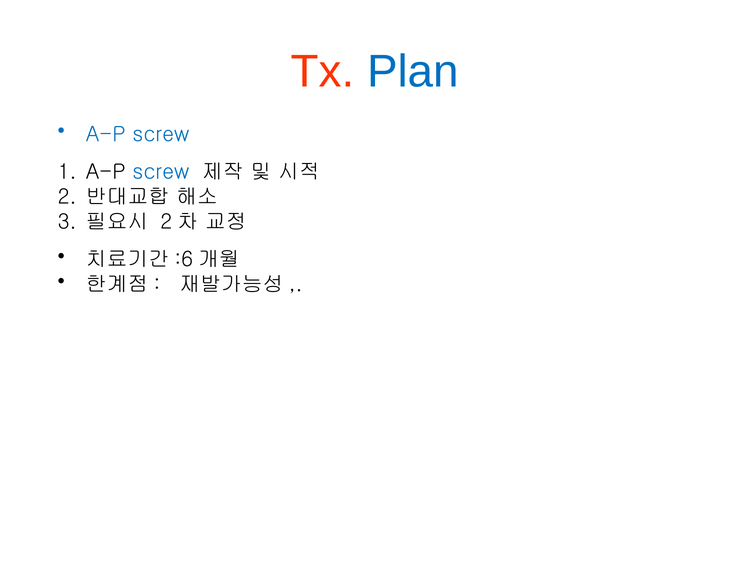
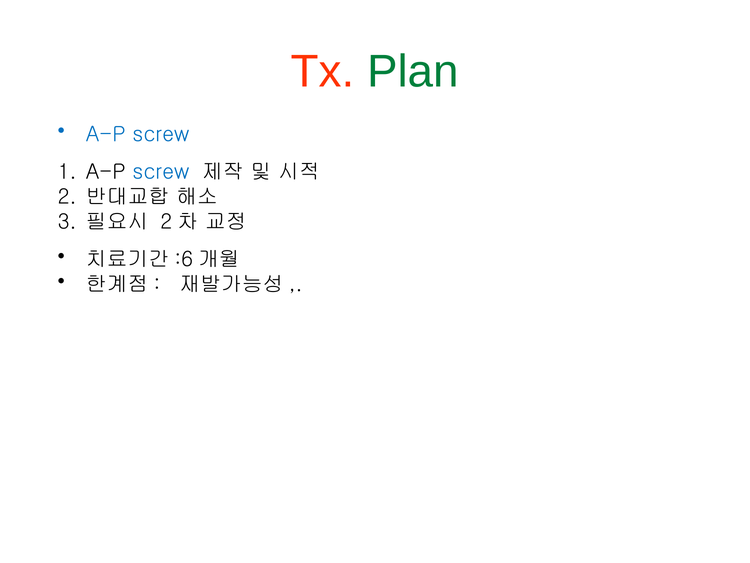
Plan colour: blue -> green
